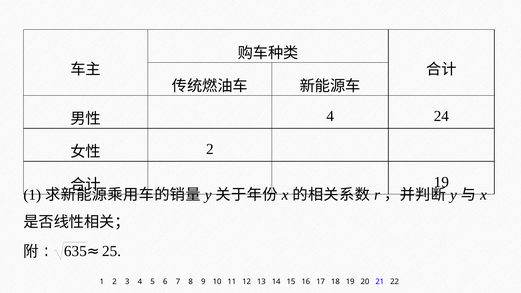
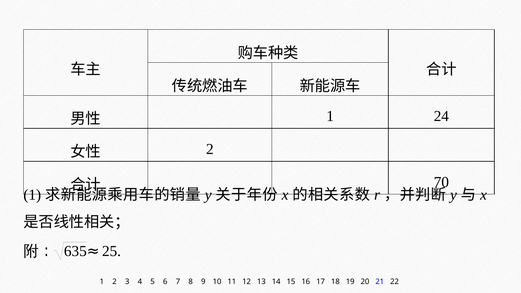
4 at (330, 116): 4 -> 1
19 at (441, 182): 19 -> 70
